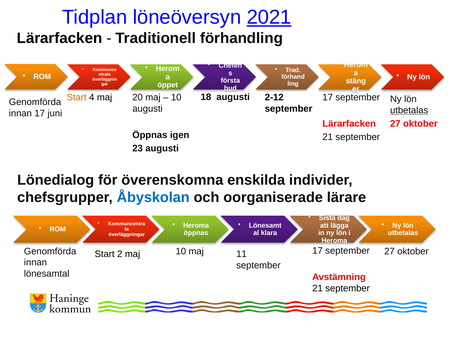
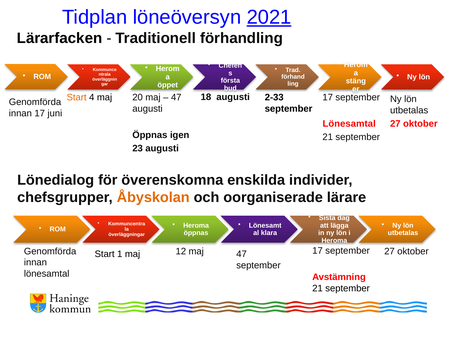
10 at (176, 97): 10 -> 47
2-12: 2-12 -> 2-33
utbetalas at (409, 110) underline: present -> none
Lärarfacken at (349, 124): Lärarfacken -> Lönesamtal
Åbyskolan colour: blue -> orange
2: 2 -> 1
maj 10: 10 -> 12
maj 11: 11 -> 47
